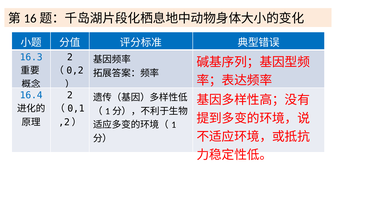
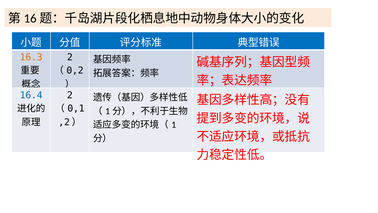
16.3 colour: blue -> orange
